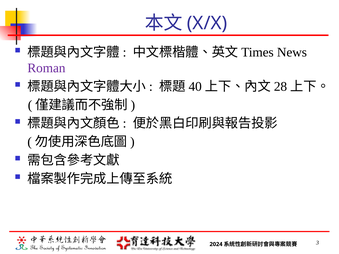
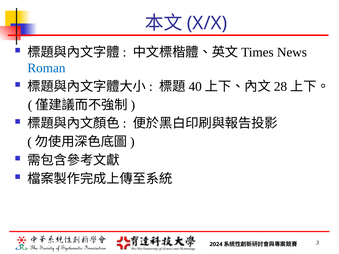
Roman colour: purple -> blue
